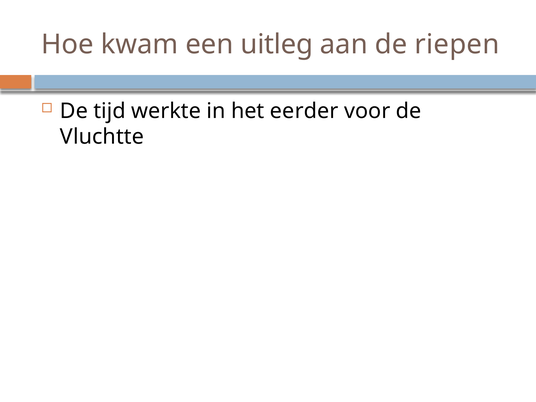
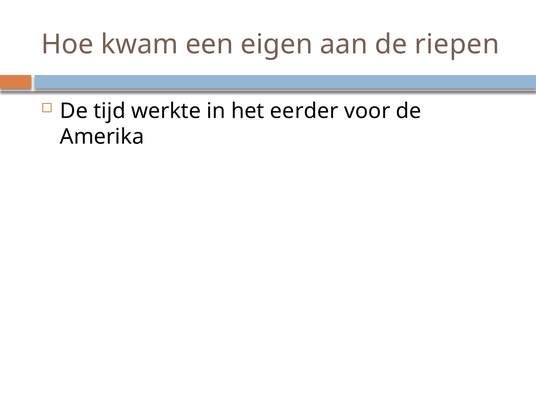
uitleg: uitleg -> eigen
Vluchtte: Vluchtte -> Amerika
